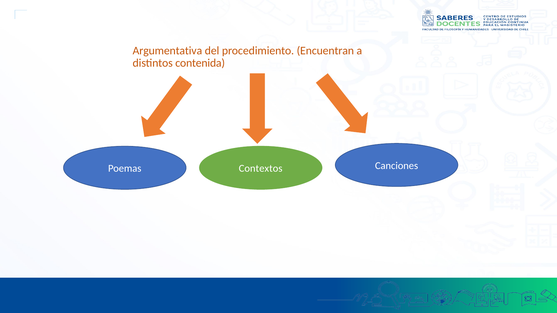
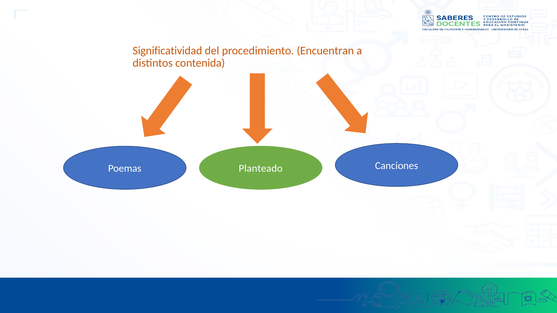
Argumentativa: Argumentativa -> Significatividad
Contextos: Contextos -> Planteado
